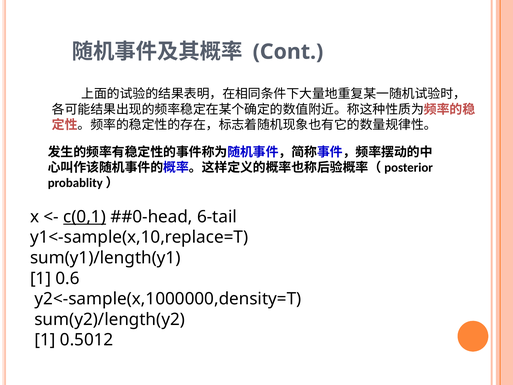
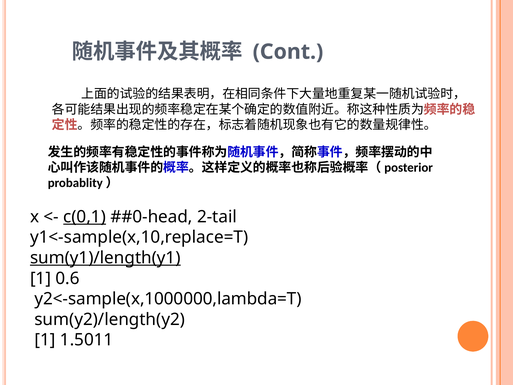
6-tail: 6-tail -> 2-tail
sum(y1)/length(y1 underline: none -> present
y2<-sample(x,1000000,density=T: y2<-sample(x,1000000,density=T -> y2<-sample(x,1000000,lambda=T
0.5012: 0.5012 -> 1.5011
